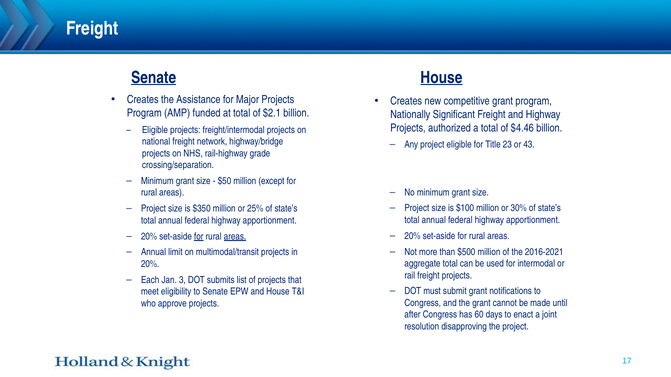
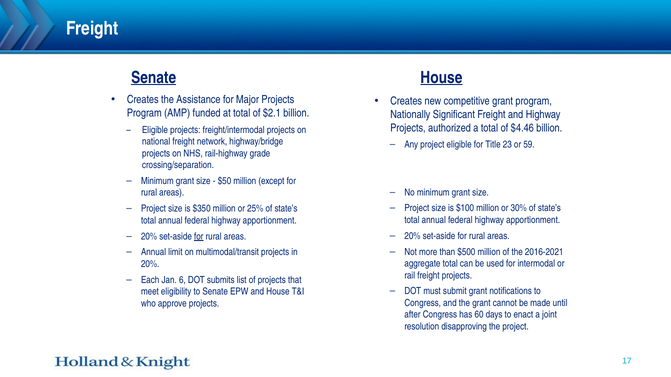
43: 43 -> 59
areas at (235, 237) underline: present -> none
3: 3 -> 6
